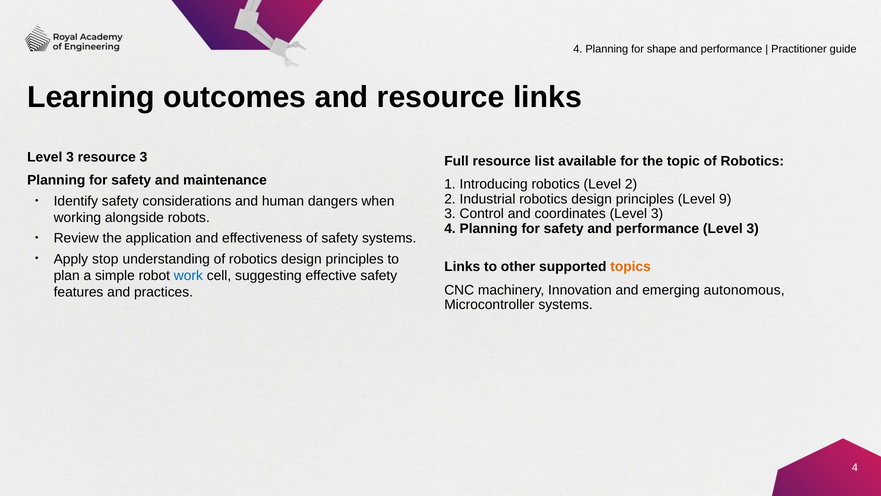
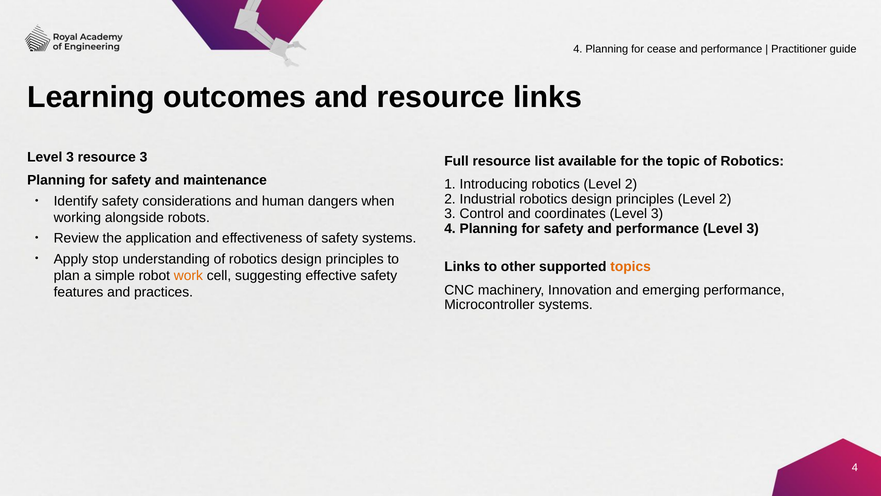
shape: shape -> cease
principles Level 9: 9 -> 2
work colour: blue -> orange
emerging autonomous: autonomous -> performance
